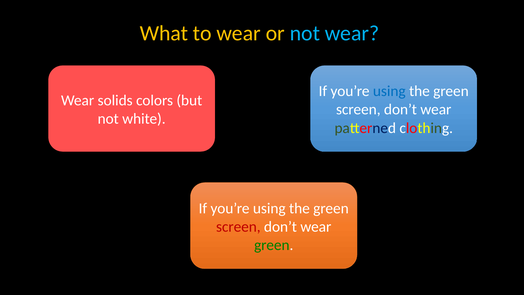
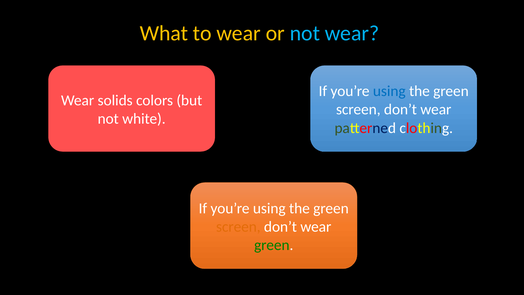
screen at (238, 226) colour: red -> orange
